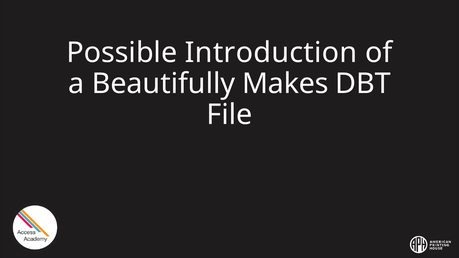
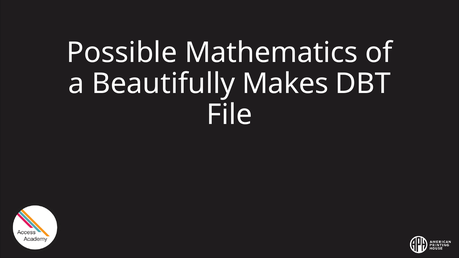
Introduction: Introduction -> Mathematics
